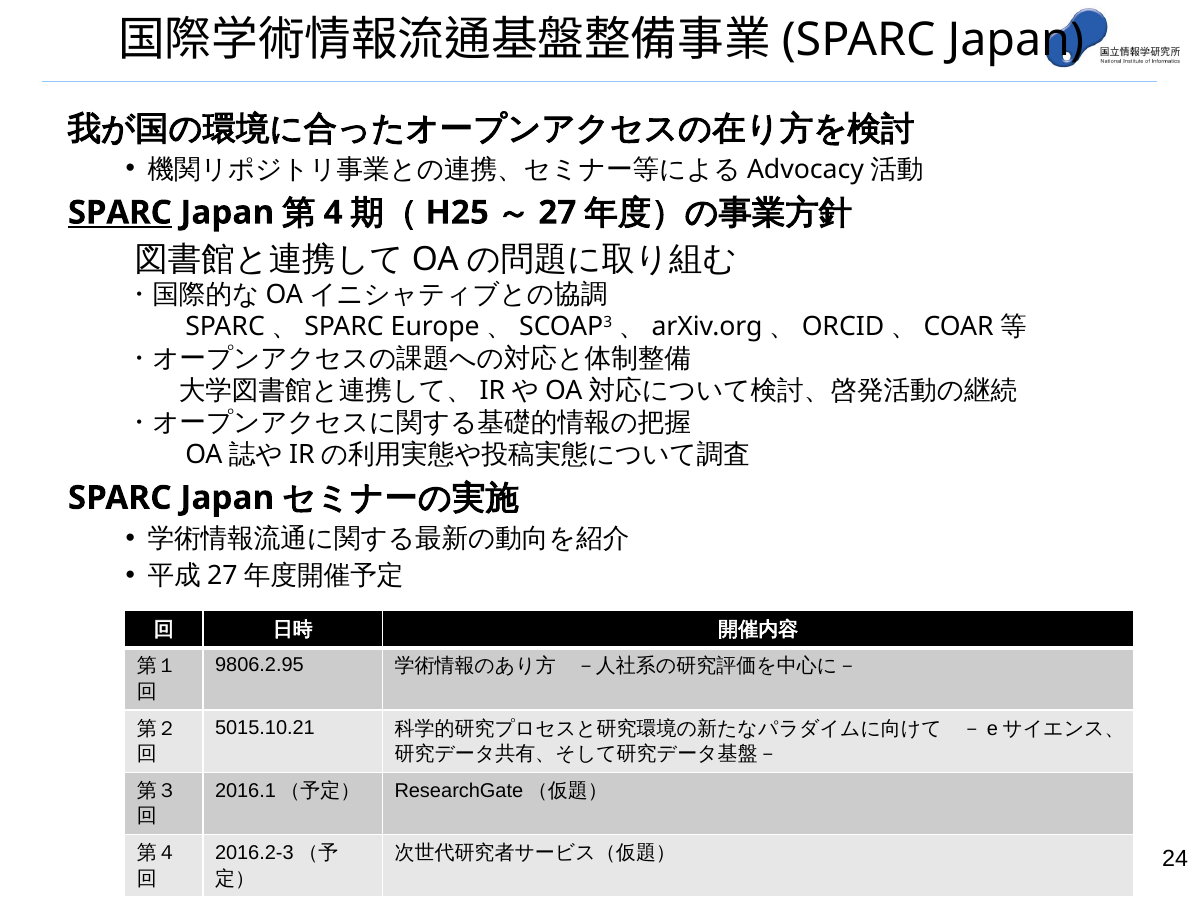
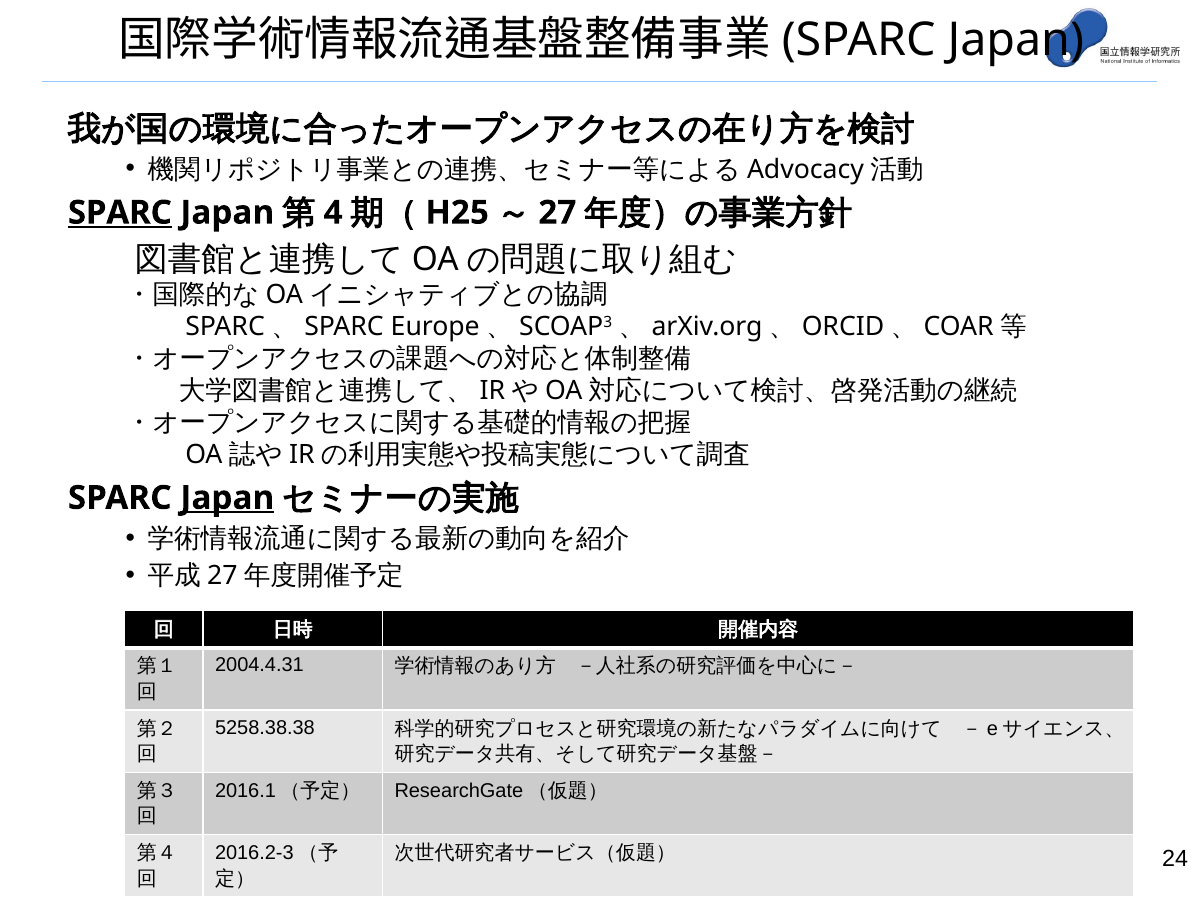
Japan at (227, 498) underline: none -> present
9806.2.95: 9806.2.95 -> 2004.4.31
5015.10.21: 5015.10.21 -> 5258.38.38
